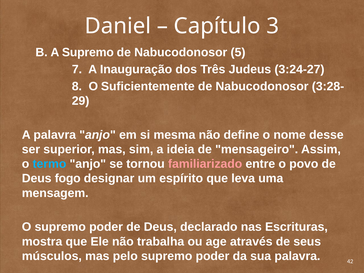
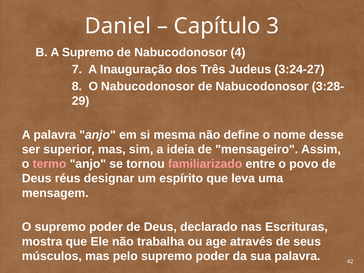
5: 5 -> 4
O Suficientemente: Suficientemente -> Nabucodonosor
termo colour: light blue -> pink
fogo: fogo -> réus
